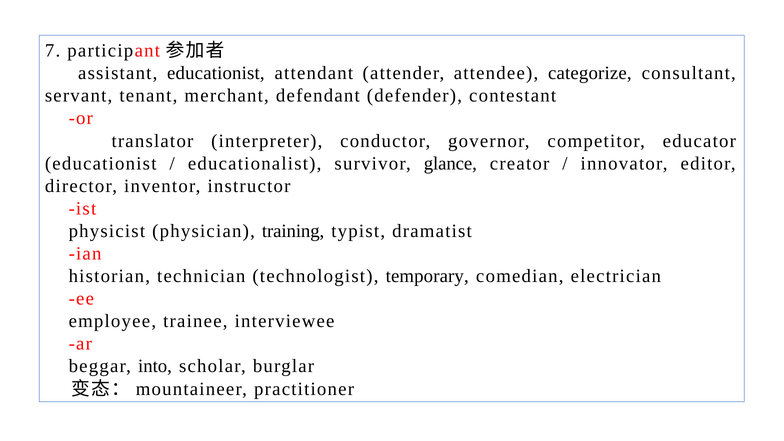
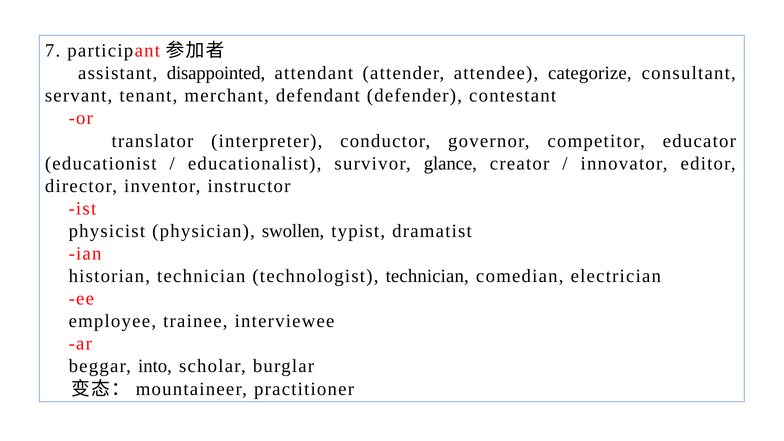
assistant educationist: educationist -> disappointed
training: training -> swollen
technologist temporary: temporary -> technician
